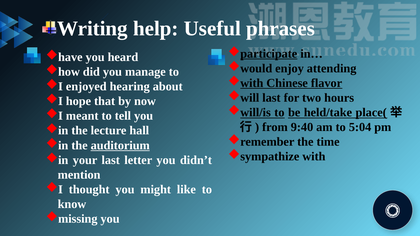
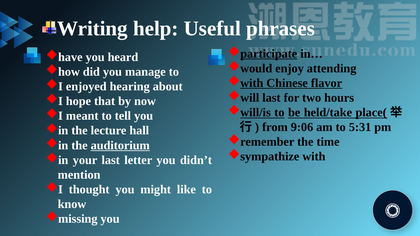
9:40: 9:40 -> 9:06
5:04: 5:04 -> 5:31
